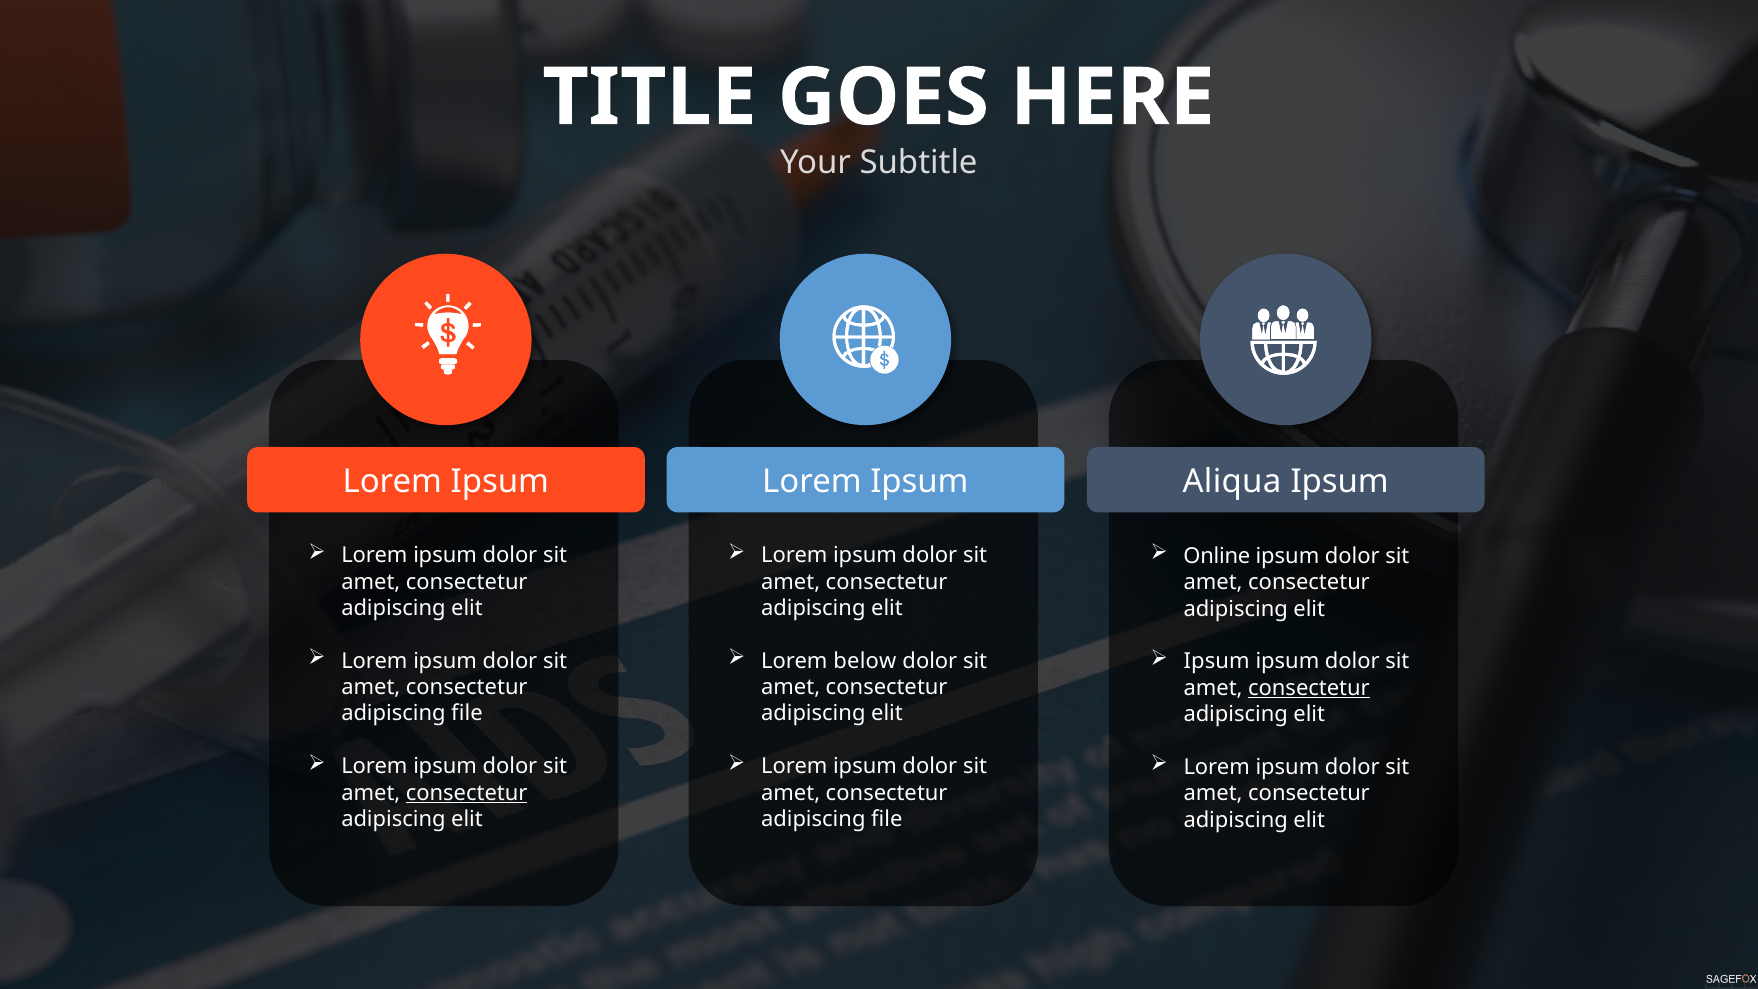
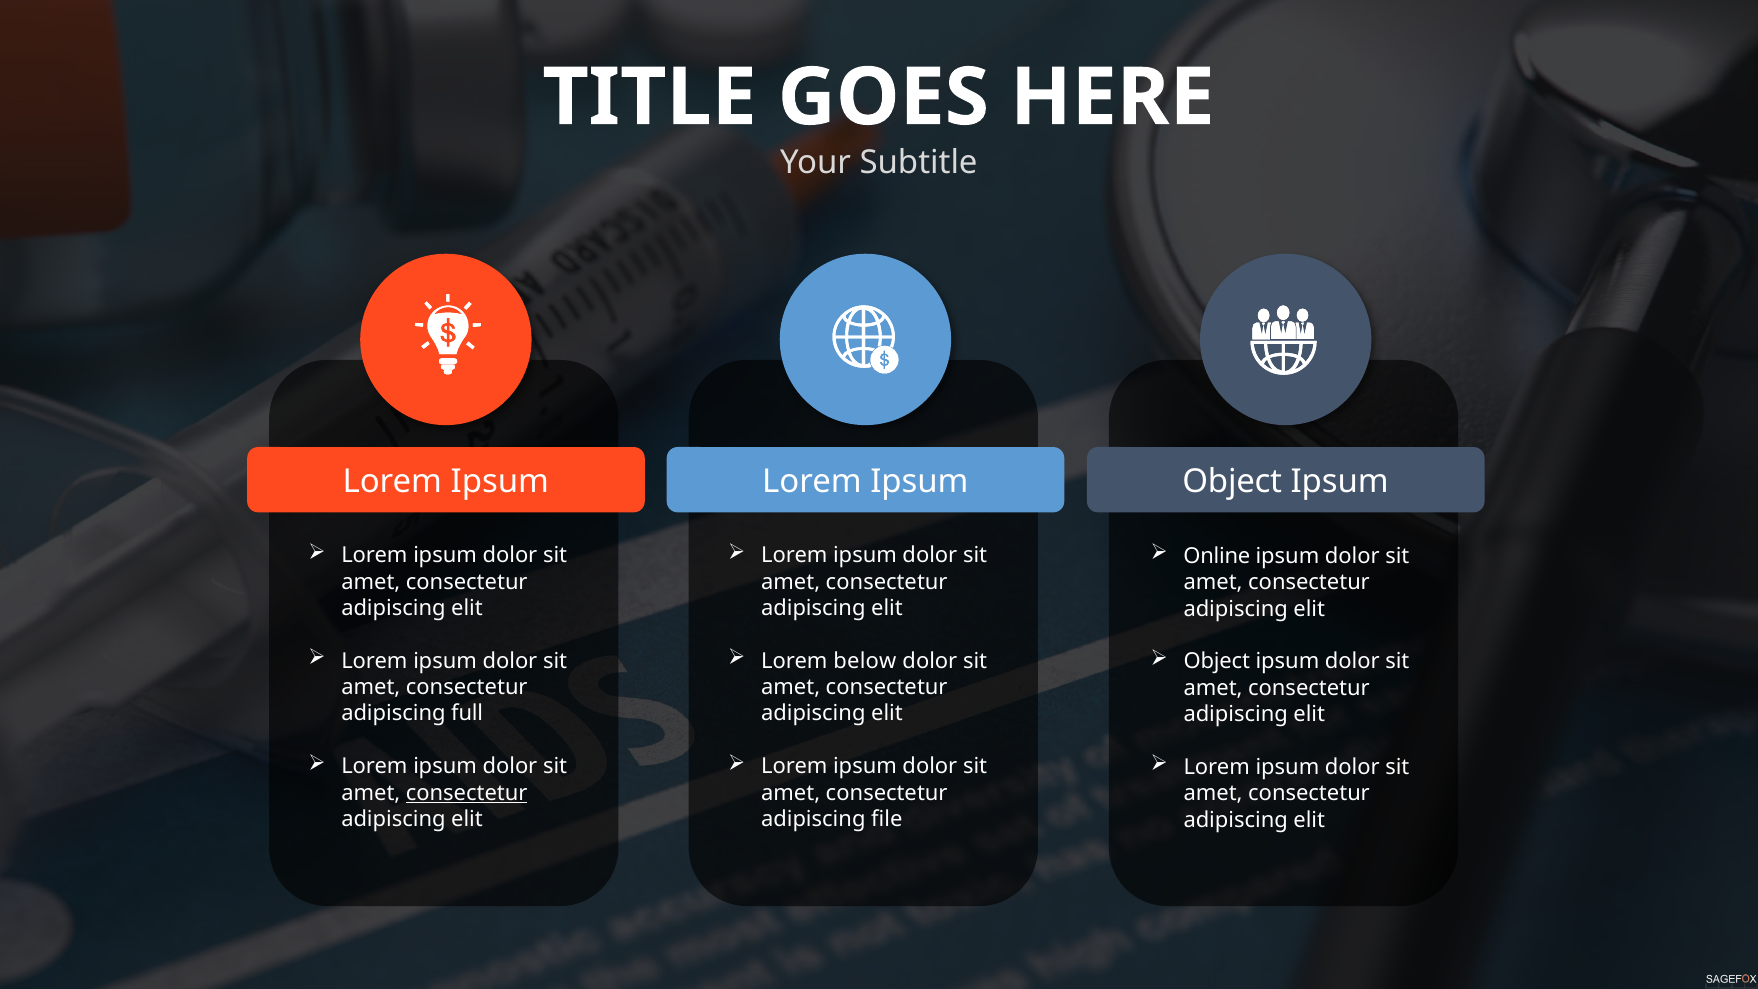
Ipsum Aliqua: Aliqua -> Object
Ipsum at (1217, 661): Ipsum -> Object
consectetur at (1309, 688) underline: present -> none
file at (467, 714): file -> full
